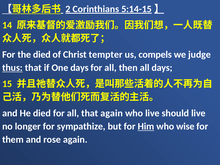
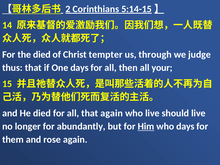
compels: compels -> through
thus underline: present -> none
all days: days -> your
sympathize: sympathize -> abundantly
who wise: wise -> days
